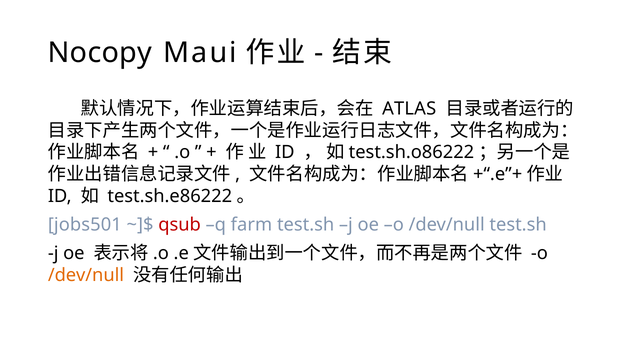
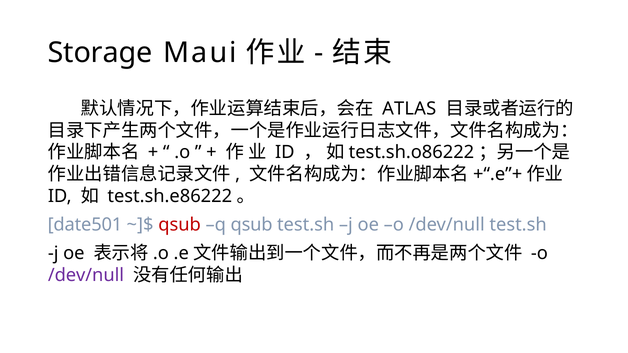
Nocopy: Nocopy -> Storage
jobs501: jobs501 -> date501
q farm: farm -> qsub
/dev/null at (86, 275) colour: orange -> purple
